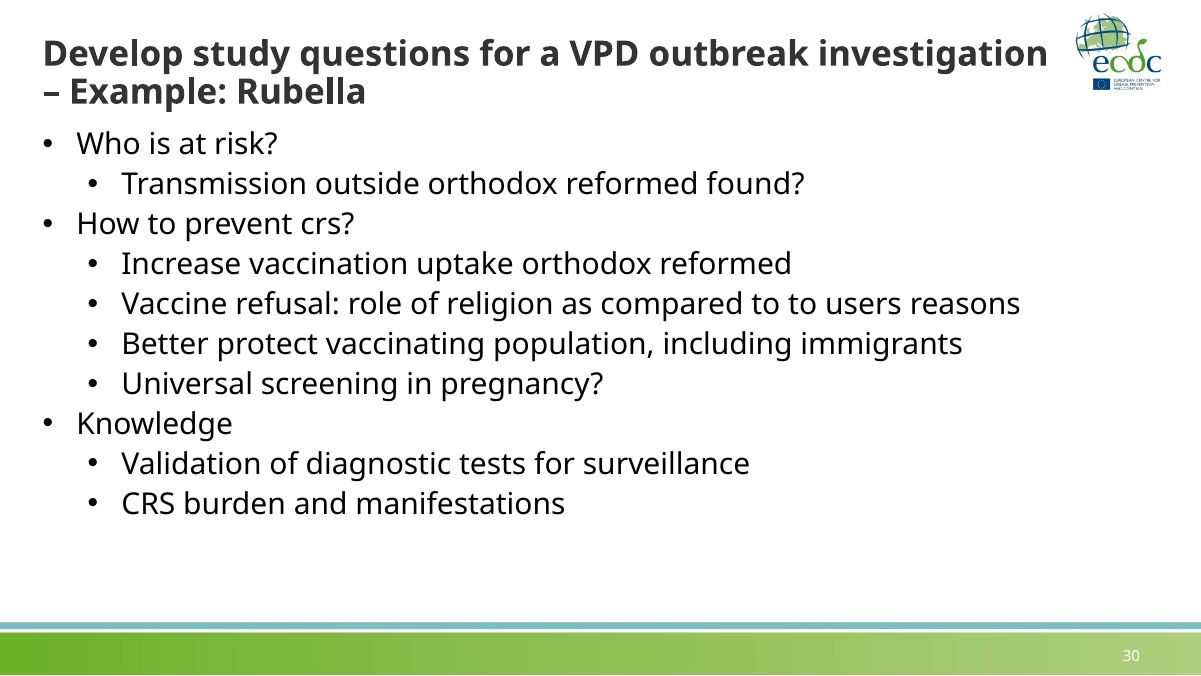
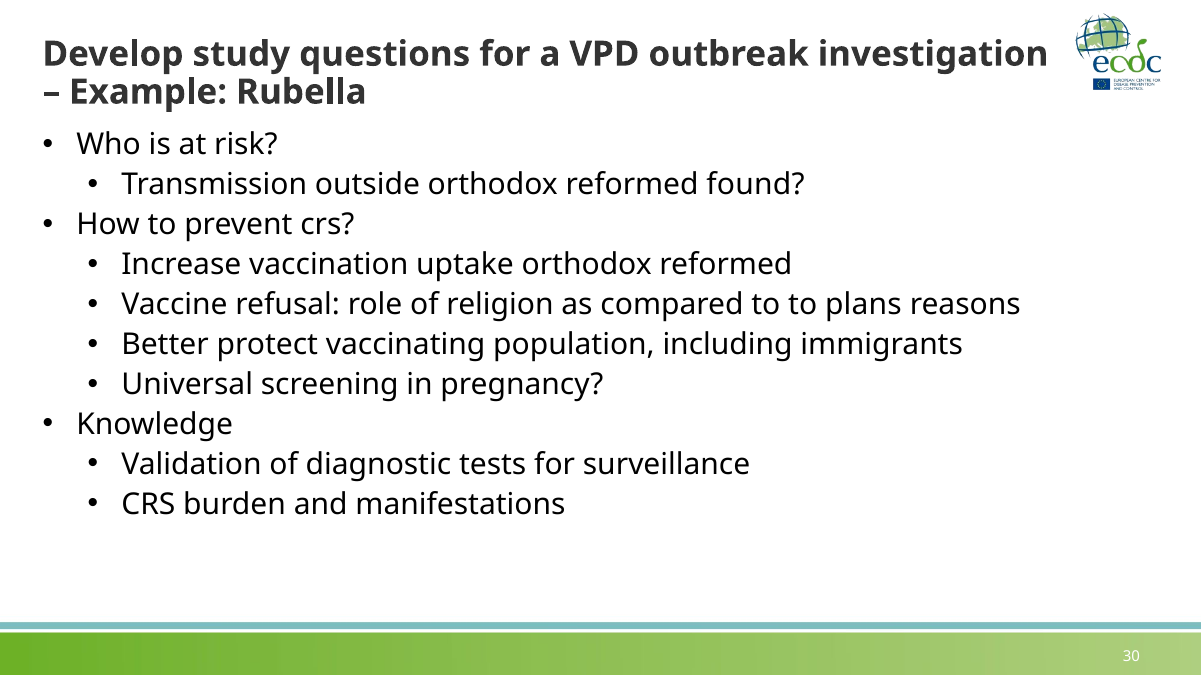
users: users -> plans
